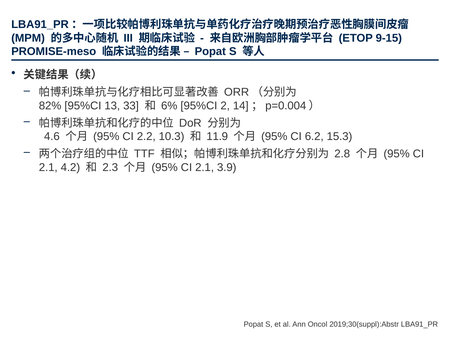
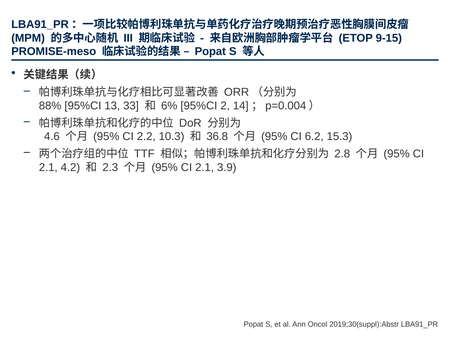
82%: 82% -> 88%
11.9: 11.9 -> 36.8
